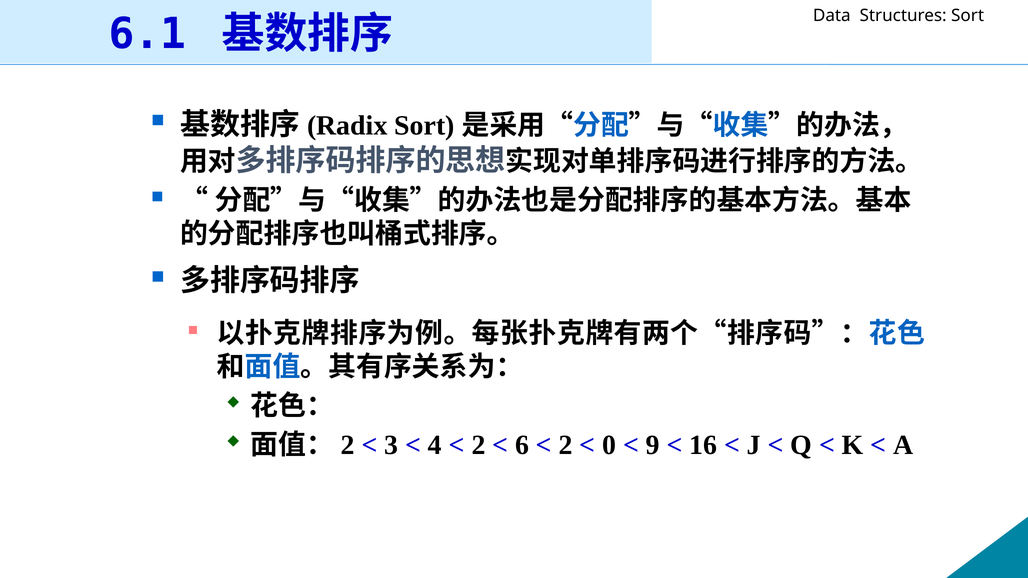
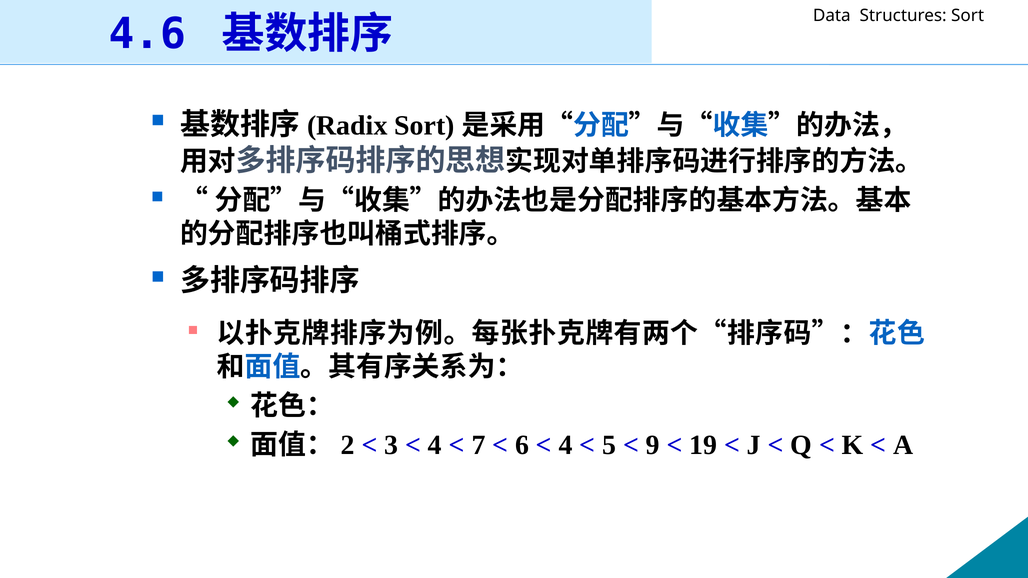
6.1: 6.1 -> 4.6
2 at (478, 445): 2 -> 7
2 at (566, 445): 2 -> 4
0: 0 -> 5
16: 16 -> 19
